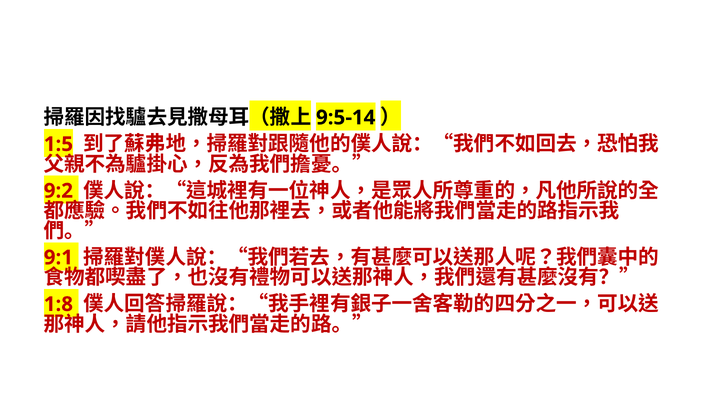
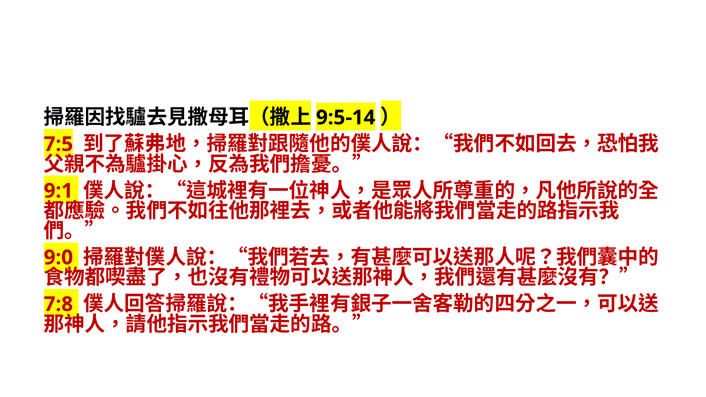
1:5: 1:5 -> 7:5
9:2: 9:2 -> 9:1
9:1: 9:1 -> 9:0
1:8: 1:8 -> 7:8
